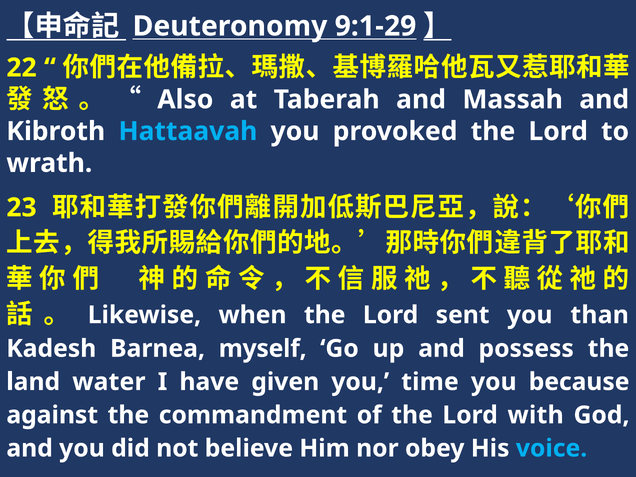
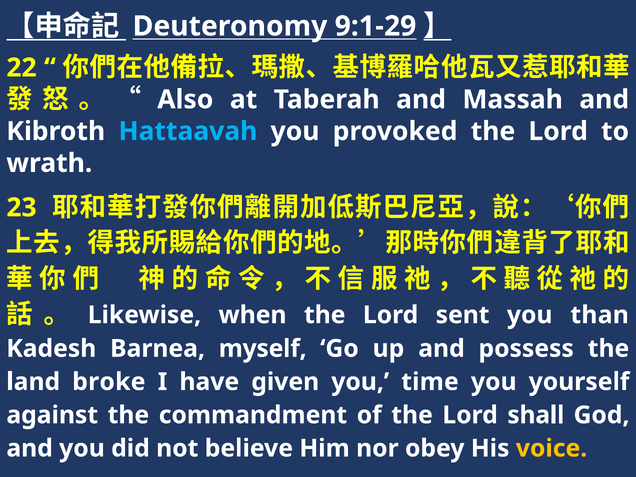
water: water -> broke
because: because -> yourself
with: with -> shall
voice colour: light blue -> yellow
